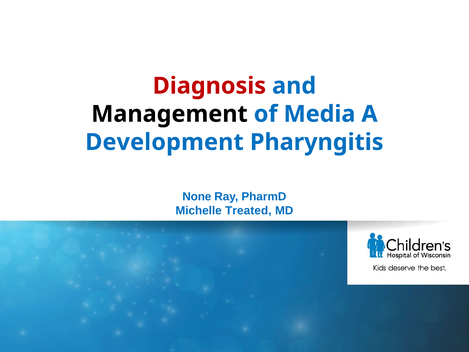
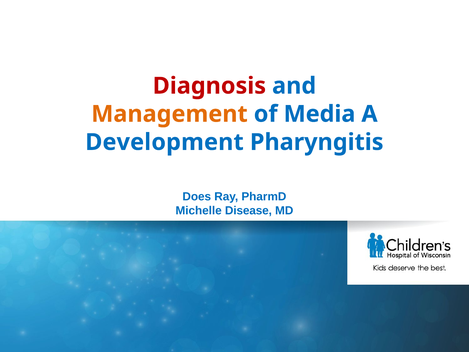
Management colour: black -> orange
None: None -> Does
Treated: Treated -> Disease
